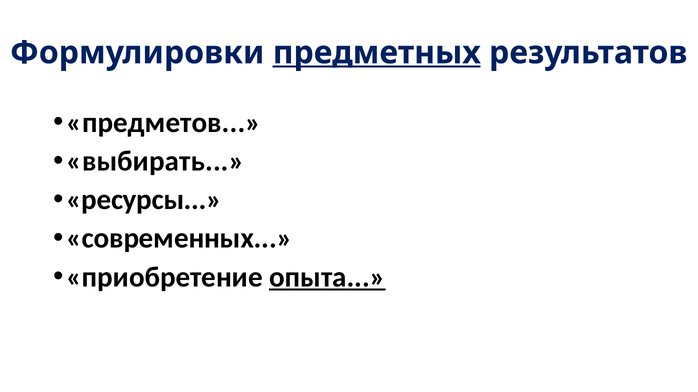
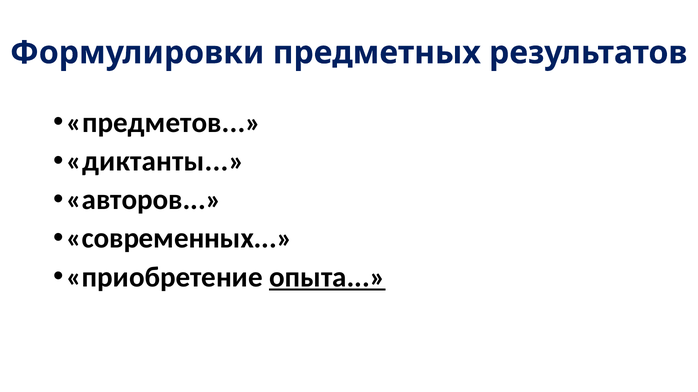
предметных underline: present -> none
выбирать: выбирать -> диктанты
ресурсы: ресурсы -> авторов
